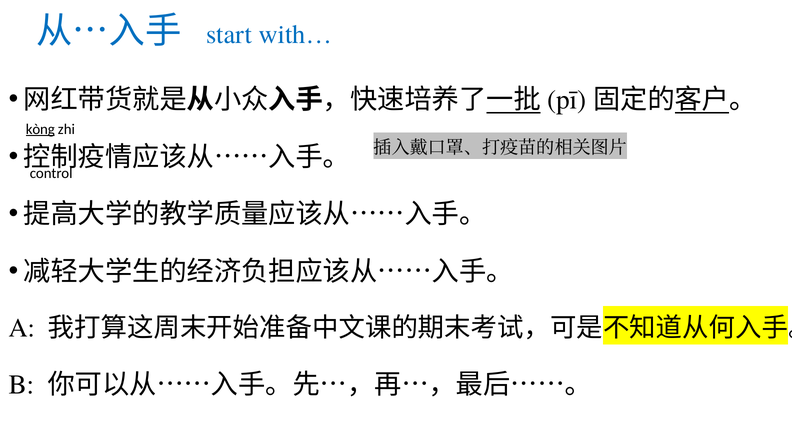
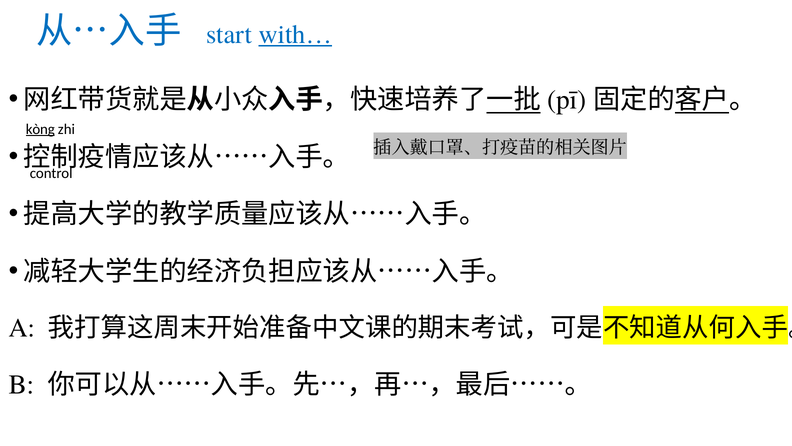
with… underline: none -> present
